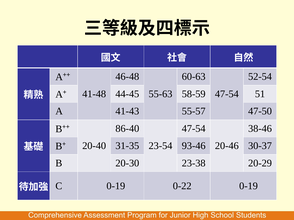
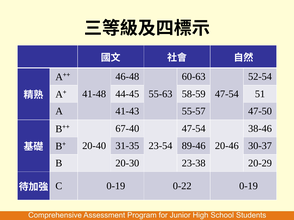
86-40: 86-40 -> 67-40
93-46: 93-46 -> 89-46
